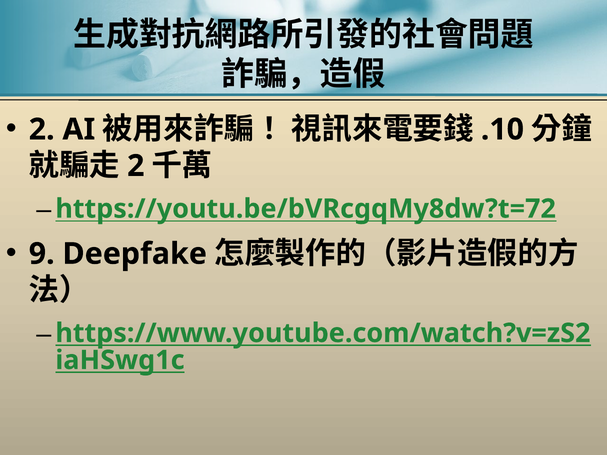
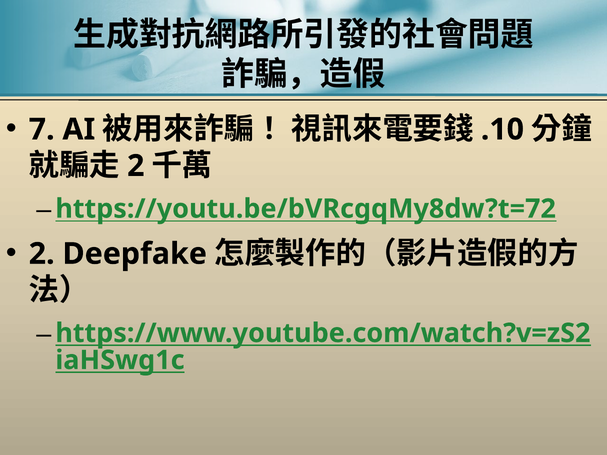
2 at (42, 130): 2 -> 7
9 at (42, 254): 9 -> 2
